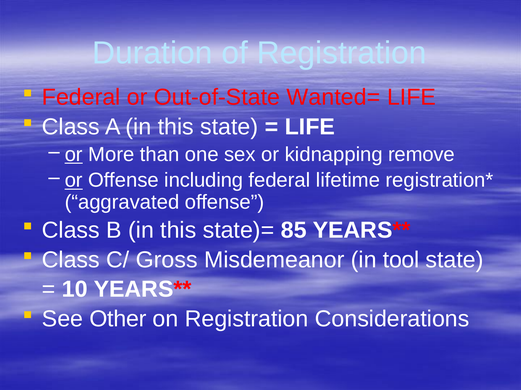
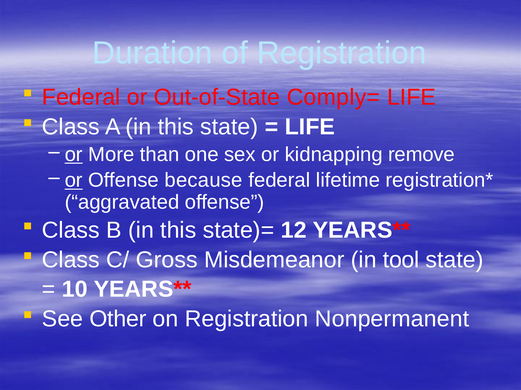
Wanted=: Wanted= -> Comply=
including: including -> because
85: 85 -> 12
Considerations: Considerations -> Nonpermanent
